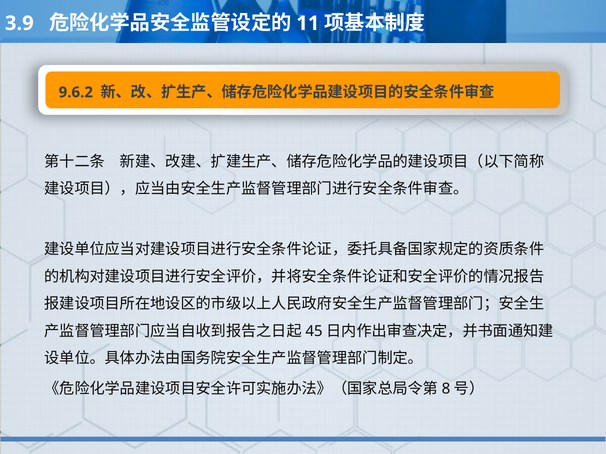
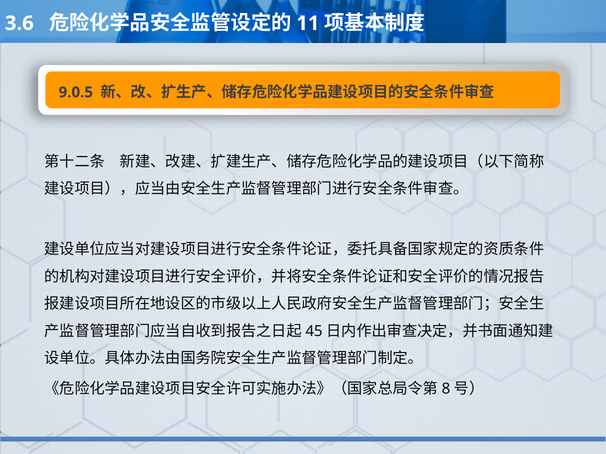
3.9: 3.9 -> 3.6
9.6.2: 9.6.2 -> 9.0.5
